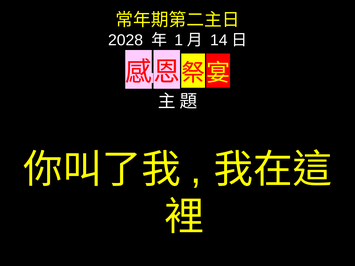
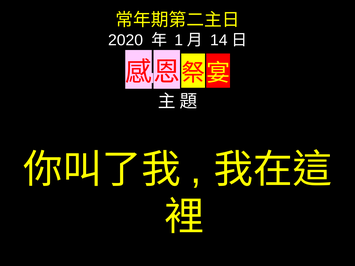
2028: 2028 -> 2020
